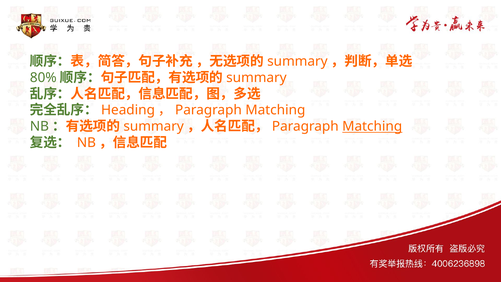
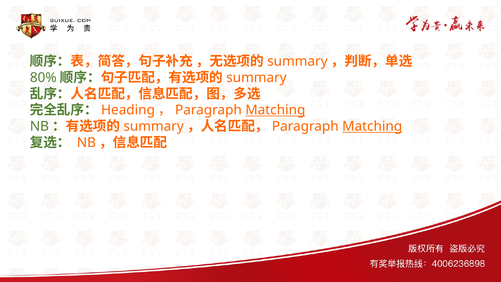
Matching at (275, 110) underline: none -> present
